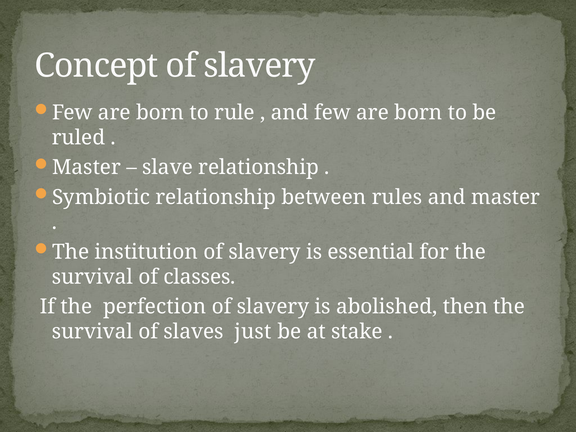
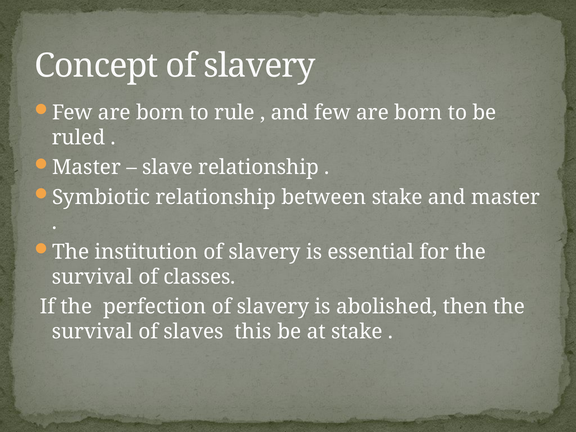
between rules: rules -> stake
just: just -> this
